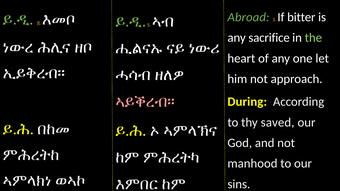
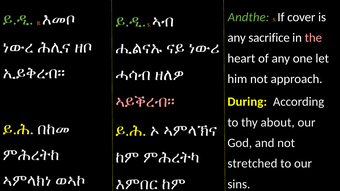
Abroad: Abroad -> Andthe
bitter: bitter -> cover
the colour: light green -> pink
saved: saved -> about
manhood: manhood -> stretched
